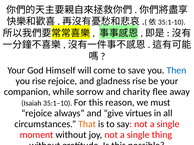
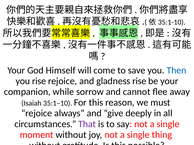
charity: charity -> cannot
virtues: virtues -> deeply
That colour: orange -> purple
